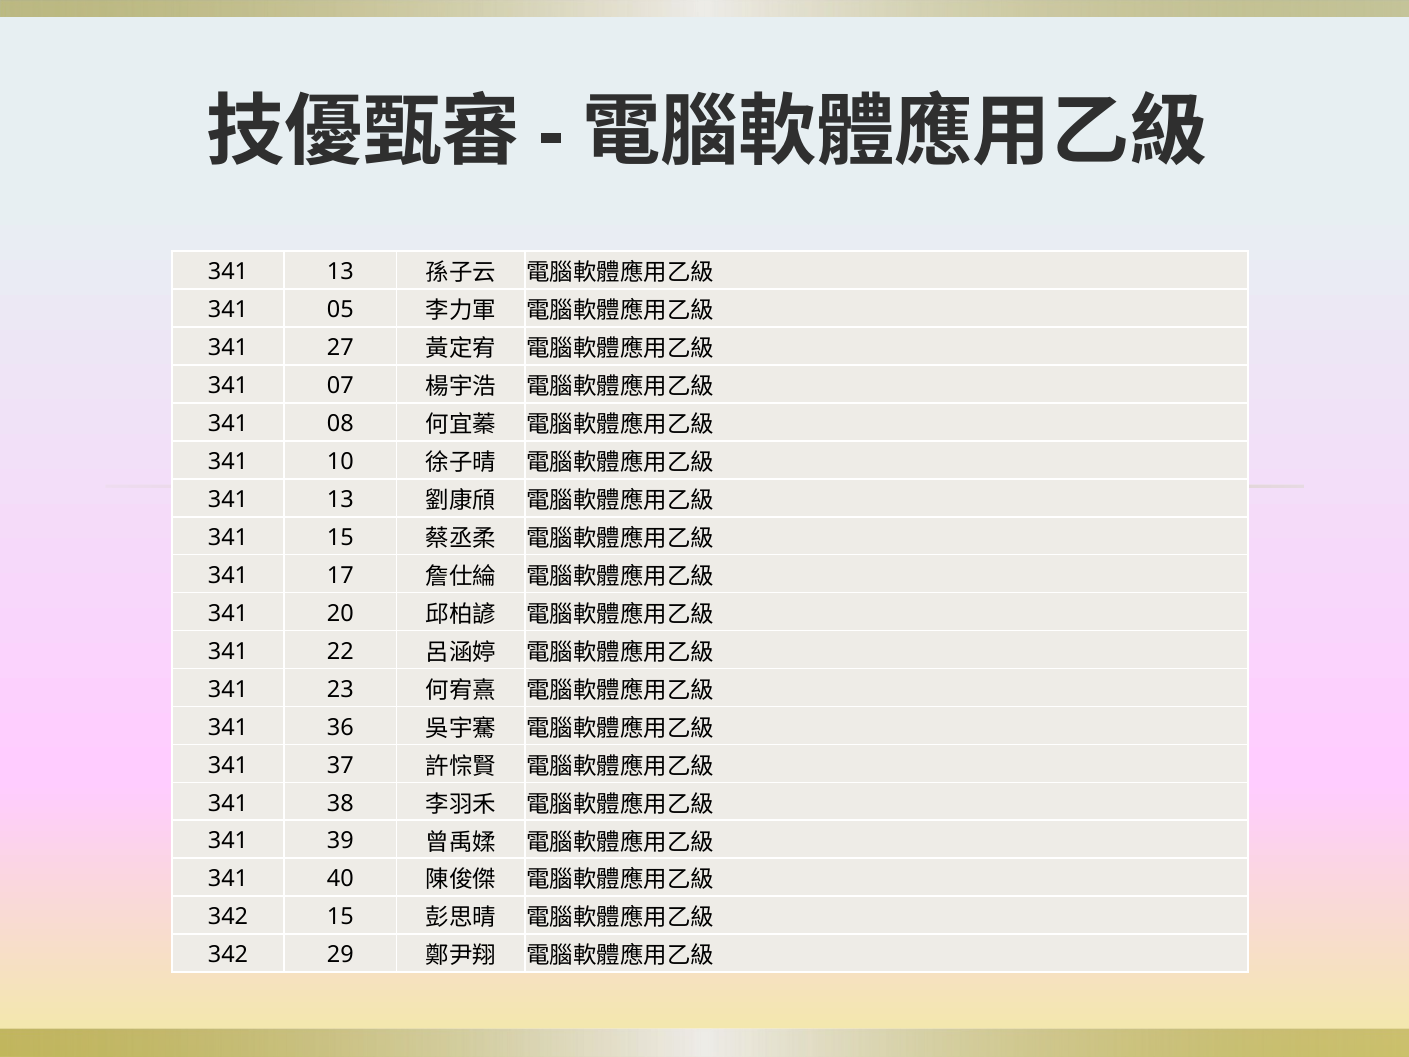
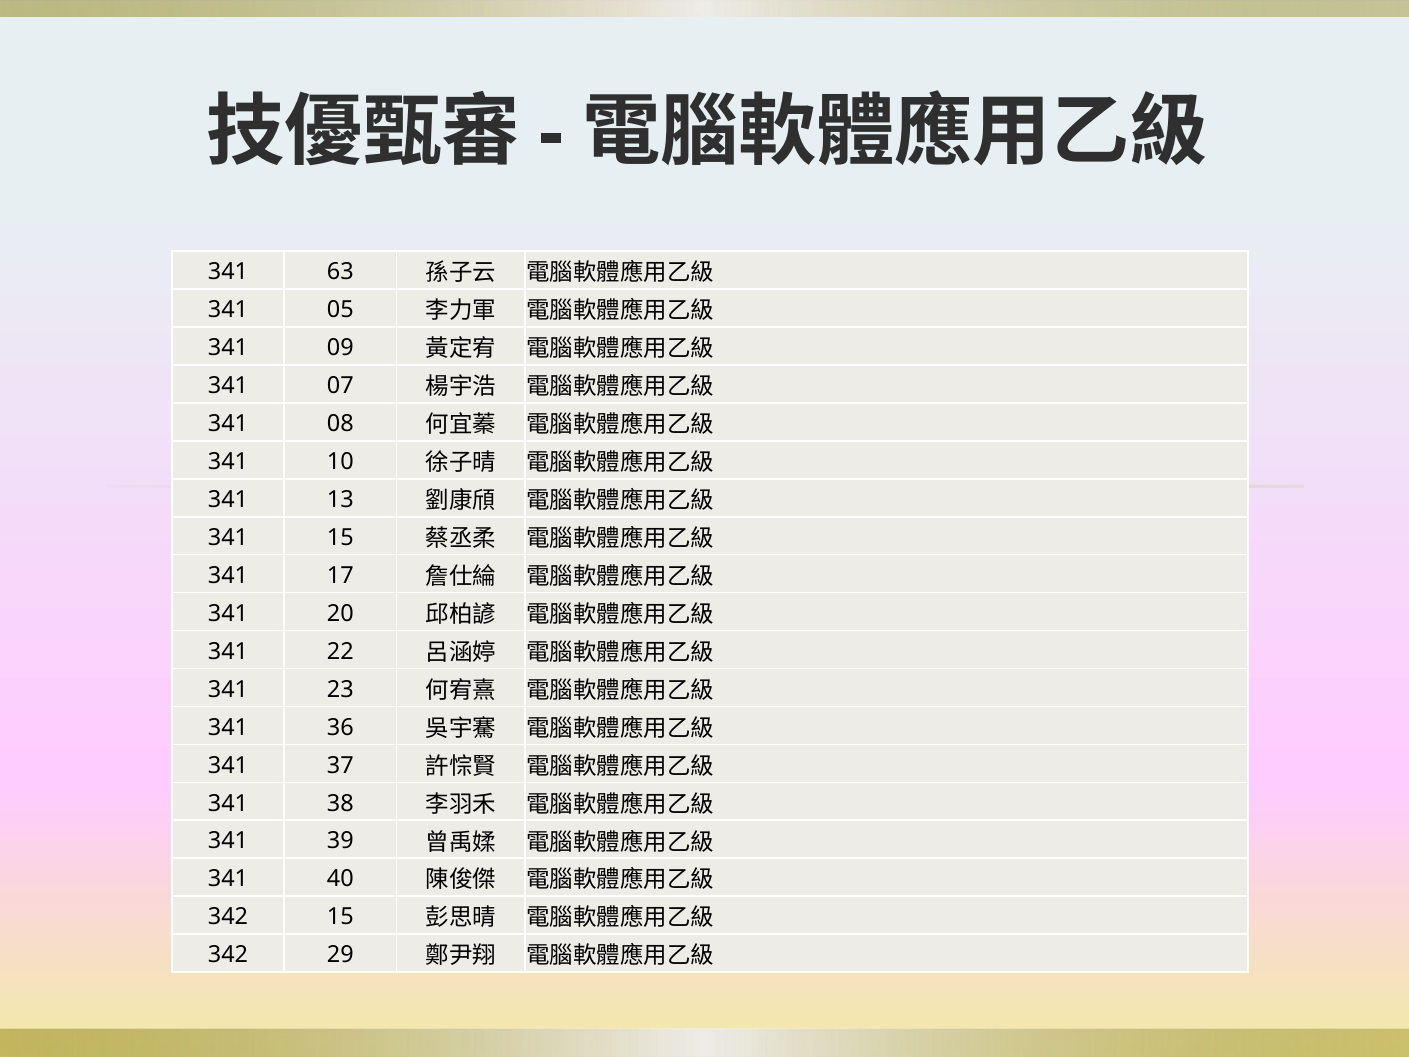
13 at (340, 272): 13 -> 63
27: 27 -> 09
